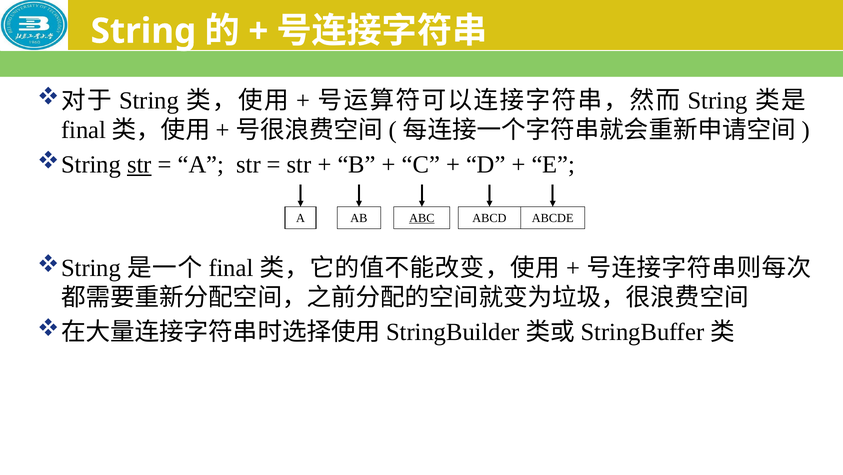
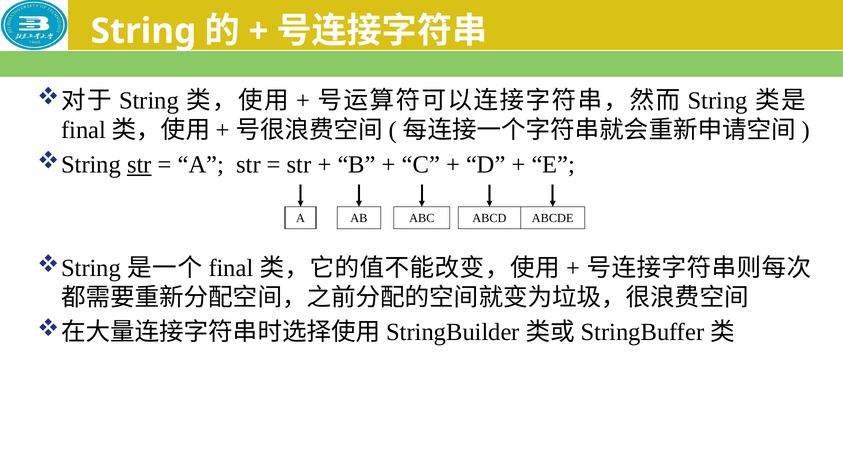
ABC underline: present -> none
